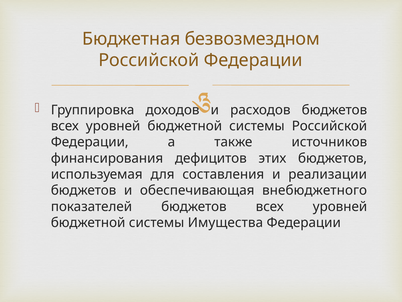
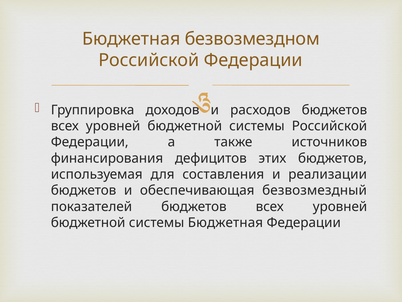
внебюджетного: внебюджетного -> безвозмездный
системы Имущества: Имущества -> Бюджетная
